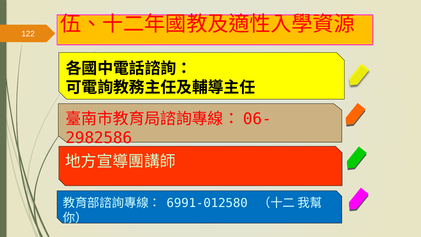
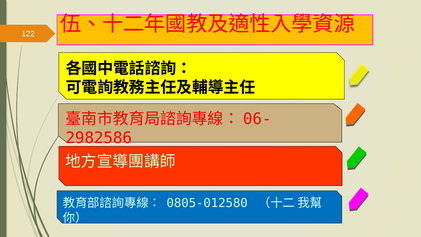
6991-012580: 6991-012580 -> 0805-012580
